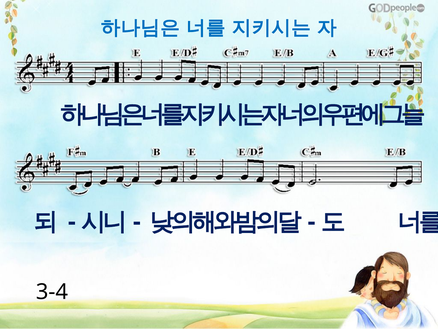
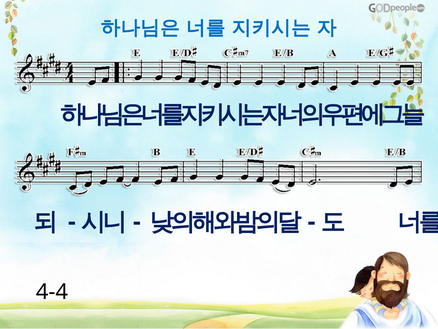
3-4: 3-4 -> 4-4
